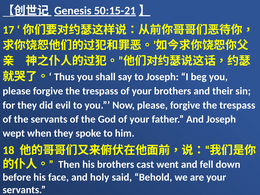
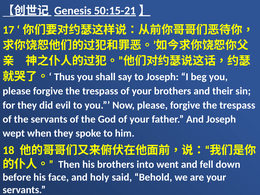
cast: cast -> into
